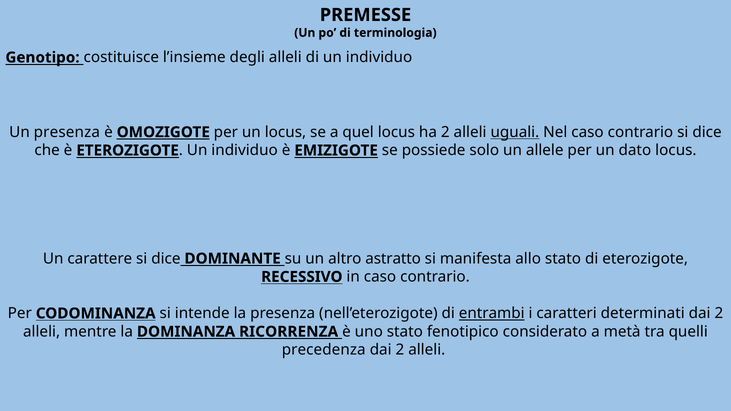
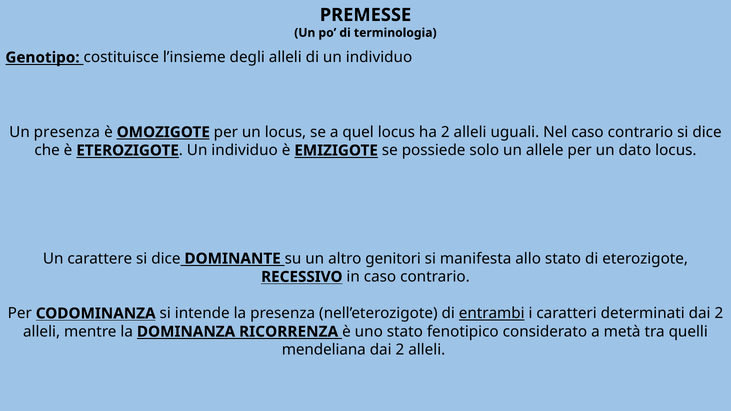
uguali underline: present -> none
astratto: astratto -> genitori
precedenza: precedenza -> mendeliana
